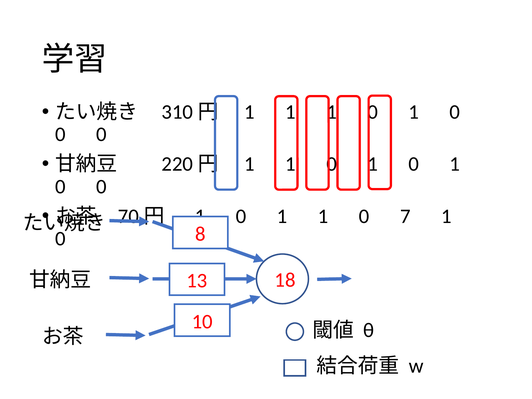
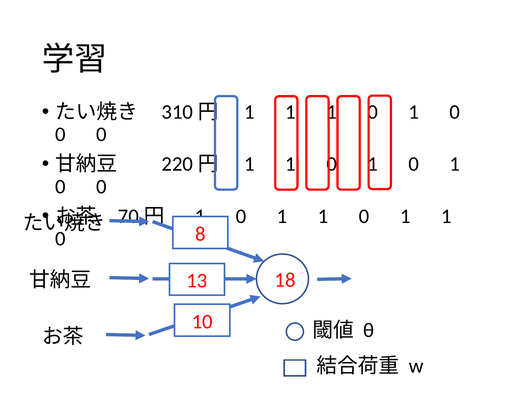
7 at (405, 216): 7 -> 1
